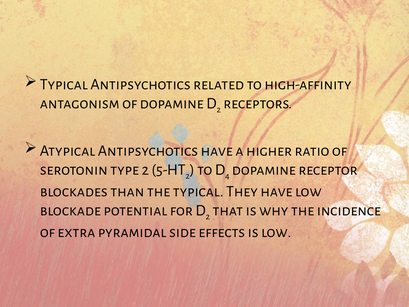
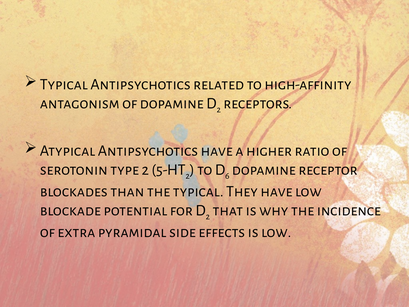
4: 4 -> 6
